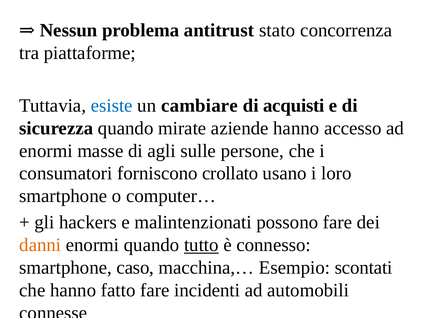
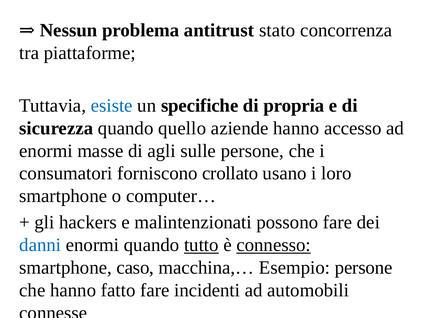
cambiare: cambiare -> specifiche
acquisti: acquisti -> propria
mirate: mirate -> quello
danni colour: orange -> blue
connesso underline: none -> present
Esempio scontati: scontati -> persone
